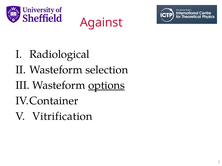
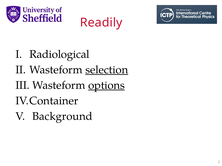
Against: Against -> Readily
selection underline: none -> present
Vitrification: Vitrification -> Background
